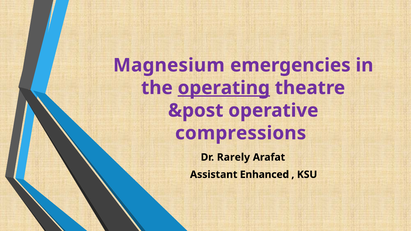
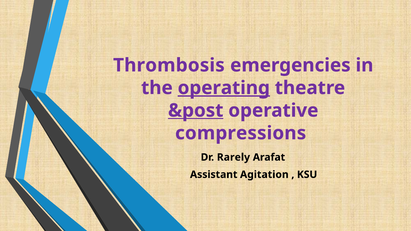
Magnesium: Magnesium -> Thrombosis
&post underline: none -> present
Enhanced: Enhanced -> Agitation
